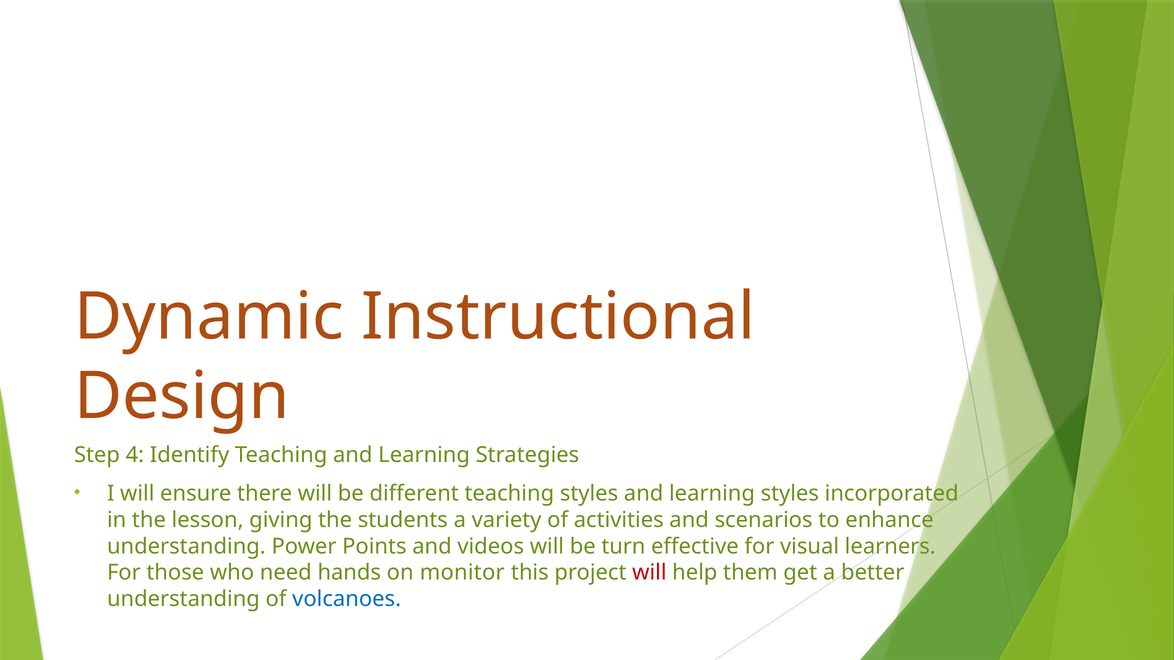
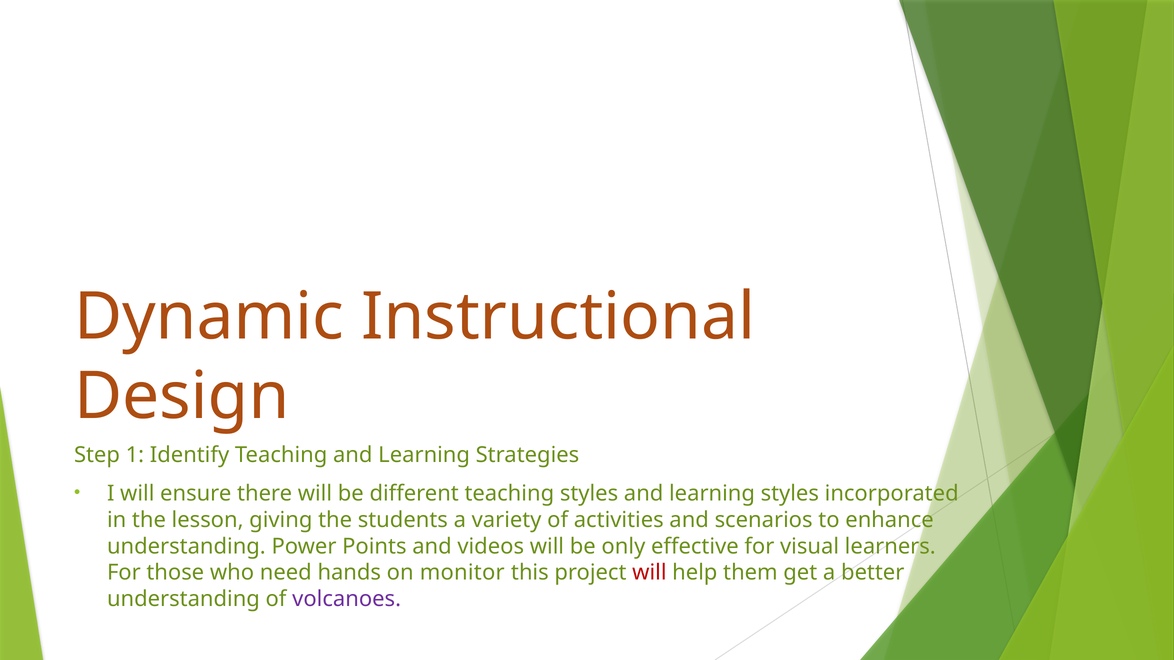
4: 4 -> 1
turn: turn -> only
volcanoes colour: blue -> purple
